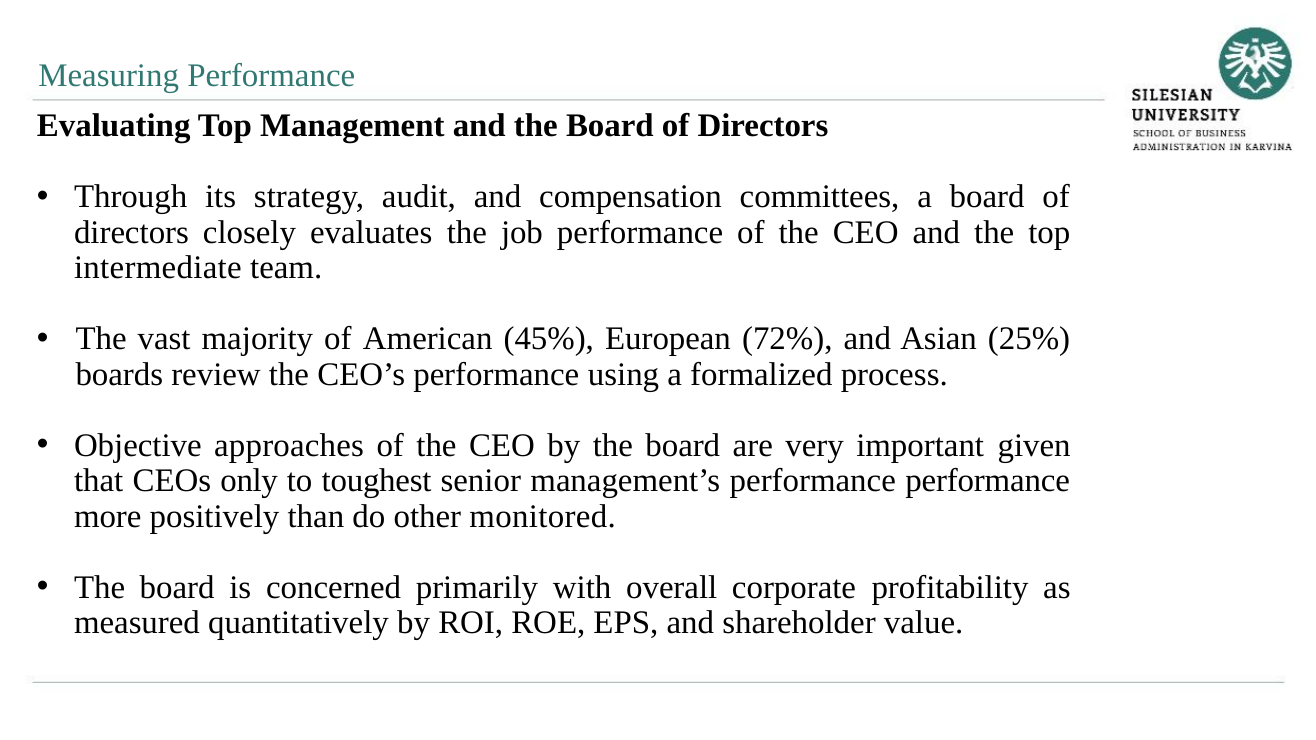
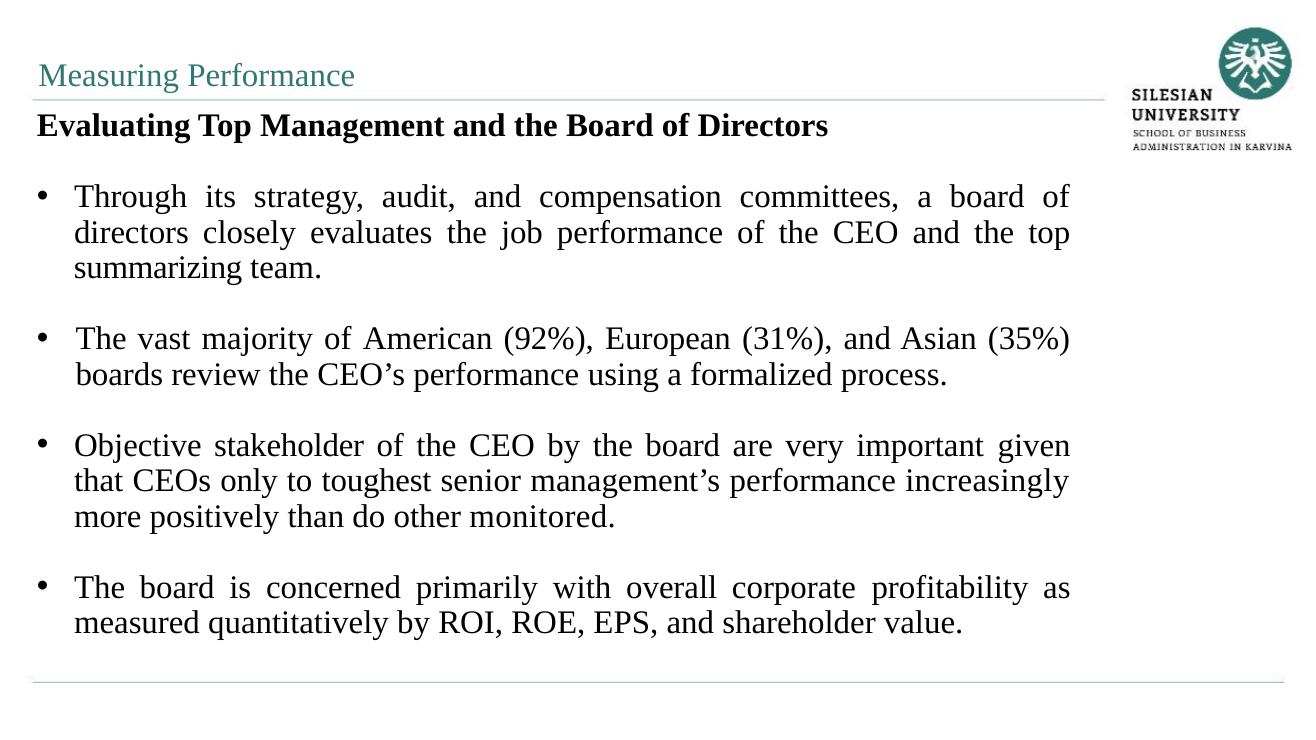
intermediate: intermediate -> summarizing
45%: 45% -> 92%
72%: 72% -> 31%
25%: 25% -> 35%
approaches: approaches -> stakeholder
performance performance: performance -> increasingly
